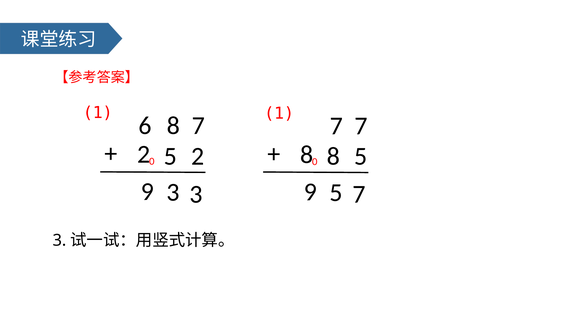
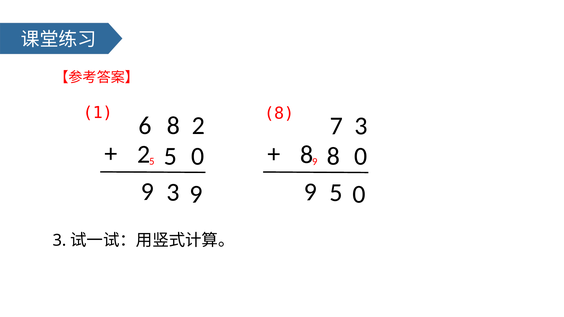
1 1: 1 -> 8
8 7: 7 -> 2
7 7: 7 -> 3
0 at (152, 162): 0 -> 5
0 at (315, 162): 0 -> 9
2 at (198, 156): 2 -> 0
8 5: 5 -> 0
3 3: 3 -> 9
7 at (359, 195): 7 -> 0
